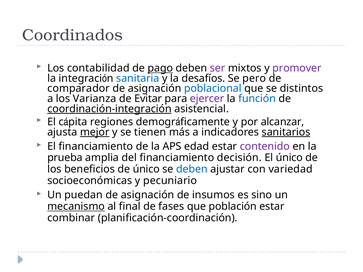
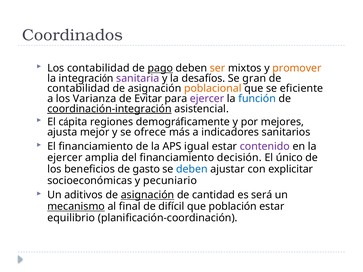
ser colour: purple -> orange
promover colour: purple -> orange
sanitaria colour: blue -> purple
pero: pero -> gran
comparador at (79, 89): comparador -> contabilidad
poblacional colour: blue -> orange
distintos: distintos -> eficiente
alcanzar: alcanzar -> mejores
mejor underline: present -> none
tienen: tienen -> ofrece
sanitarios underline: present -> none
edad: edad -> igual
prueba at (65, 158): prueba -> ejercer
de único: único -> gasto
variedad: variedad -> explicitar
puedan: puedan -> aditivos
asignación at (148, 195) underline: none -> present
insumos: insumos -> cantidad
sino: sino -> será
fases: fases -> difícil
combinar: combinar -> equilibrio
